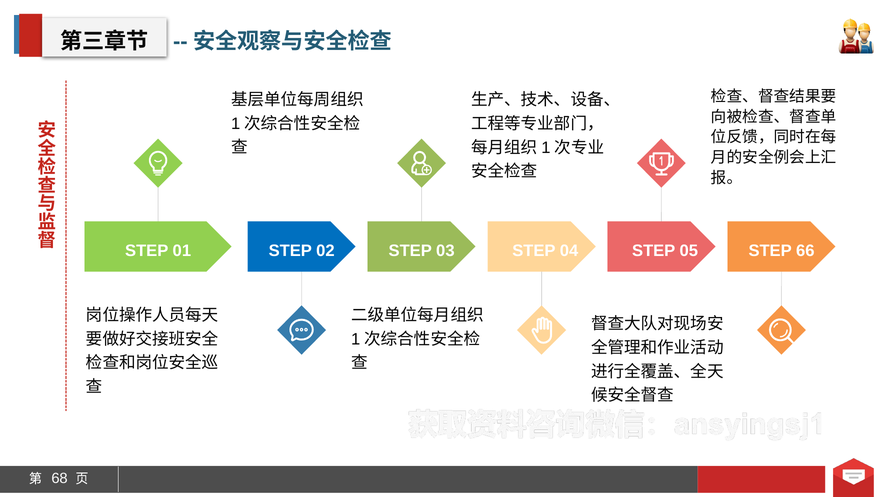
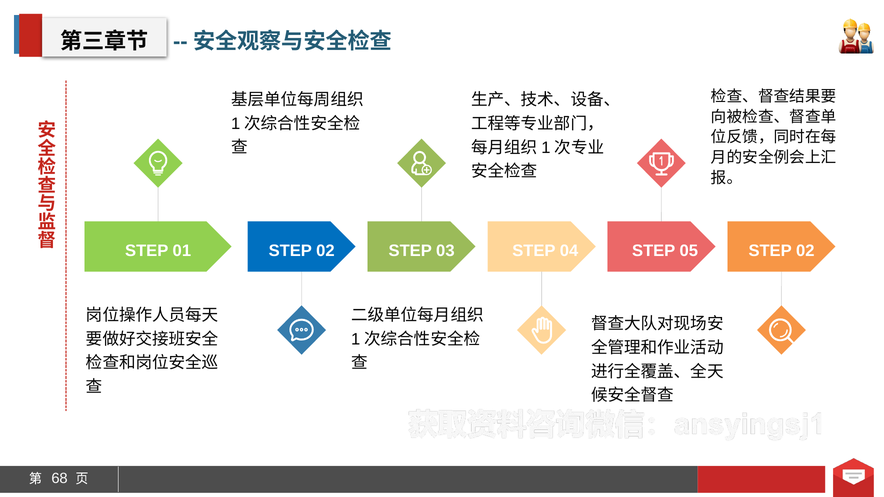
05 STEP 66: 66 -> 02
